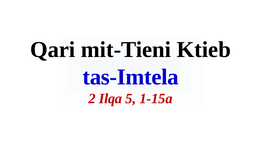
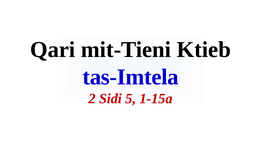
Ilqa: Ilqa -> Sidi
